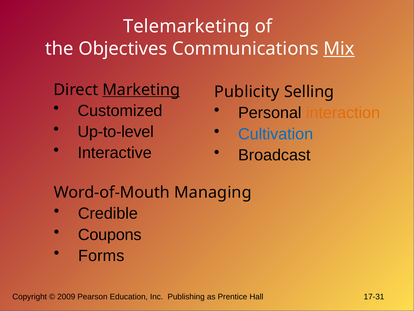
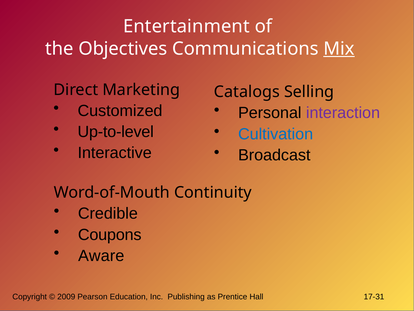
Telemarketing: Telemarketing -> Entertainment
Marketing underline: present -> none
Publicity: Publicity -> Catalogs
interaction colour: orange -> purple
Managing: Managing -> Continuity
Forms: Forms -> Aware
